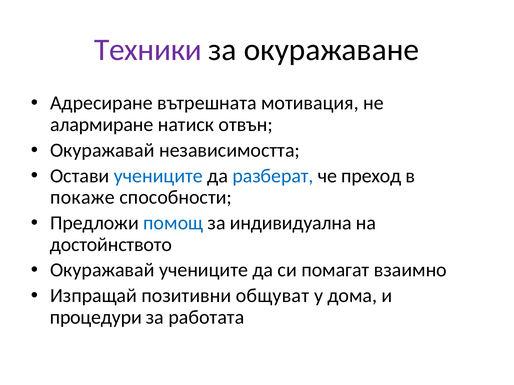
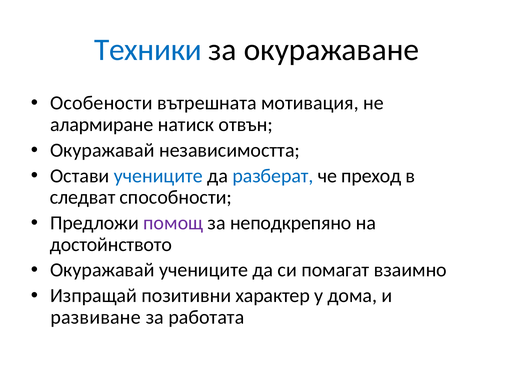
Техники colour: purple -> blue
Адресиране: Адресиране -> Особености
покаже: покаже -> следват
помощ colour: blue -> purple
индивидуална: индивидуална -> неподкрепяно
общуват: общуват -> характер
процедури: процедури -> развиване
